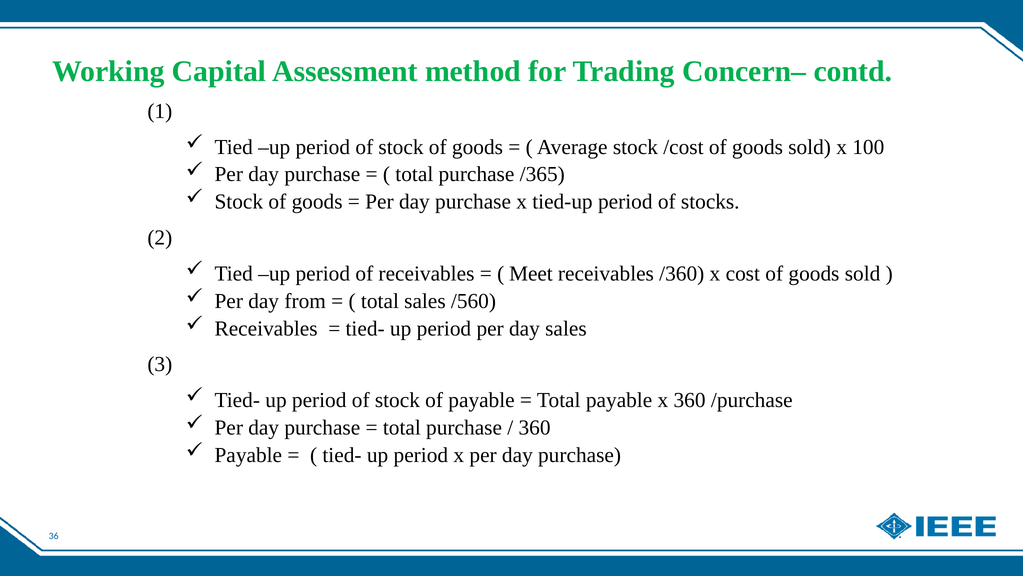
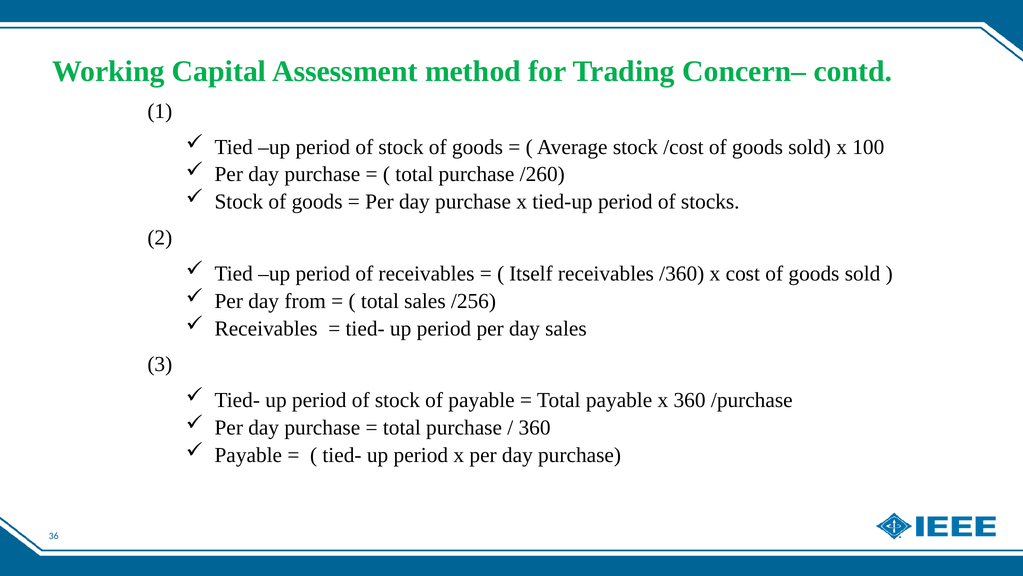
/365: /365 -> /260
Meet: Meet -> Itself
/560: /560 -> /256
